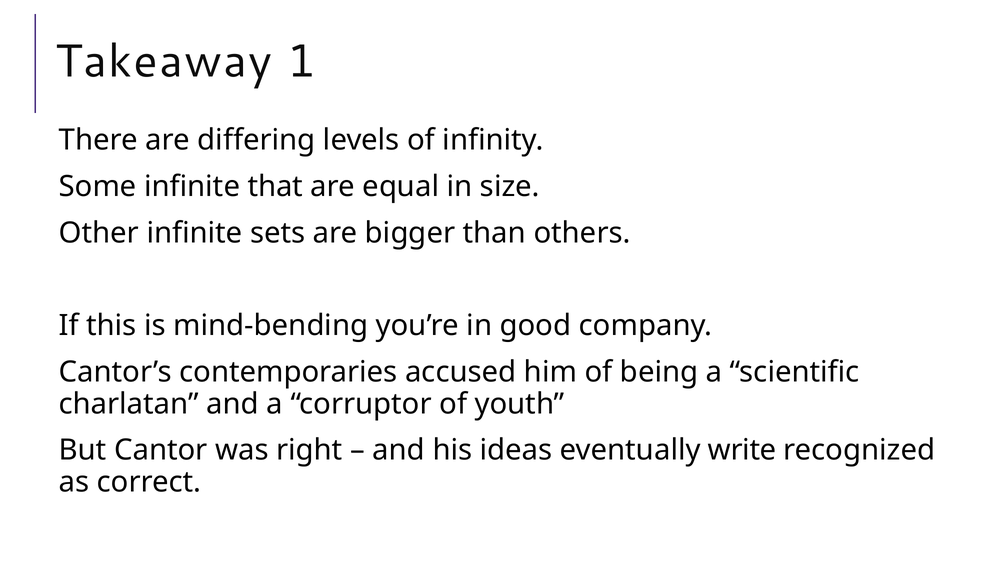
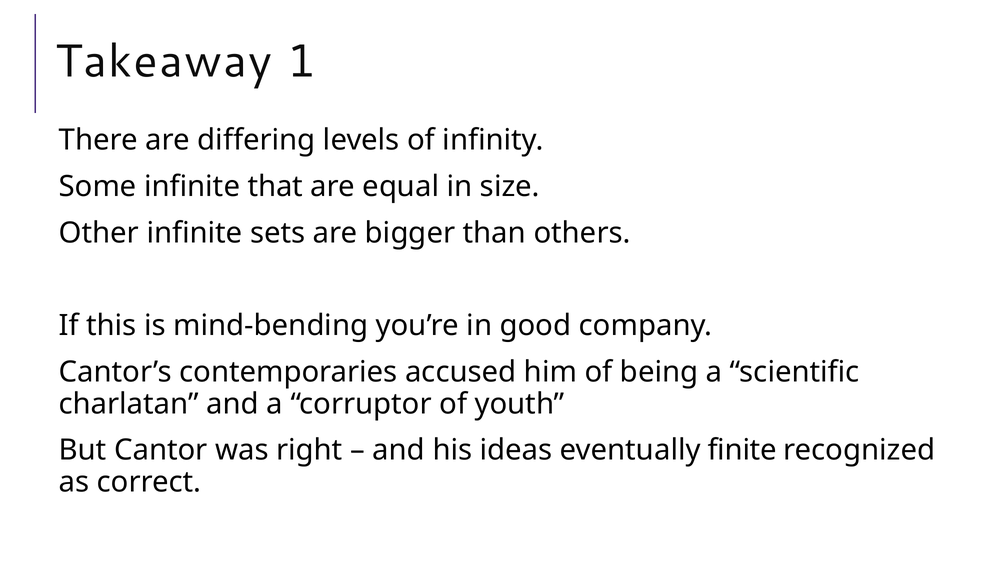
write: write -> finite
